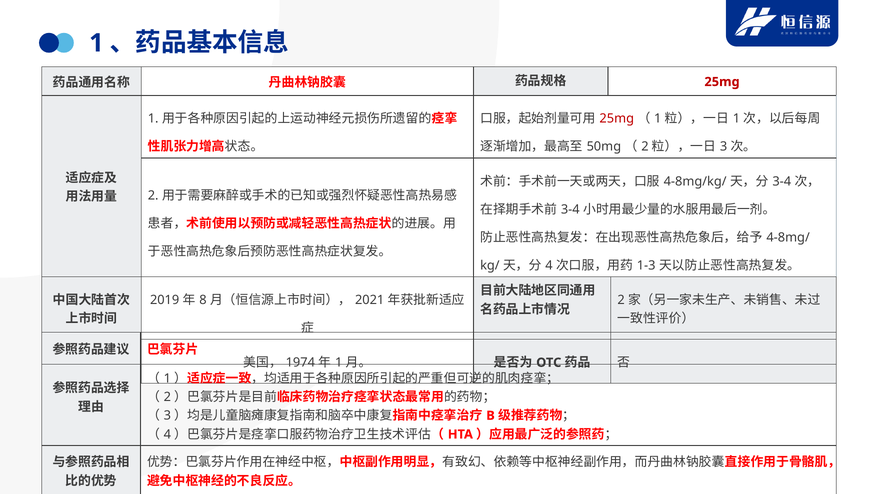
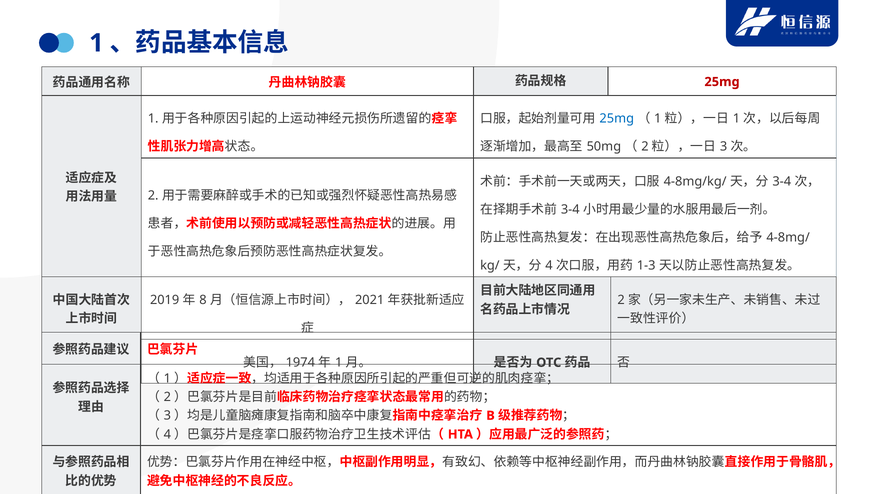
25mg at (617, 119) colour: red -> blue
